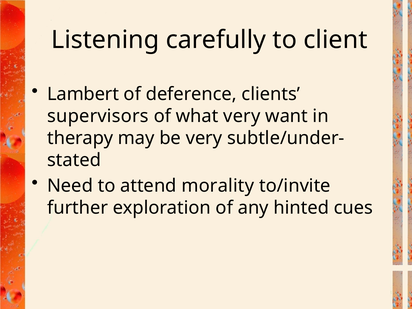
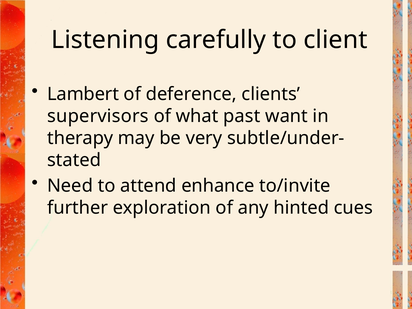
what very: very -> past
morality: morality -> enhance
